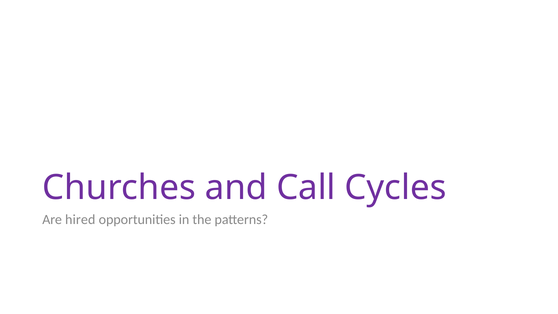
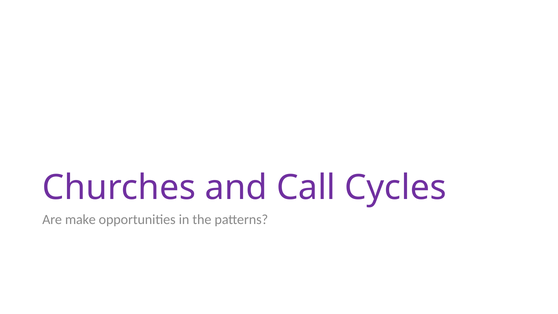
hired: hired -> make
